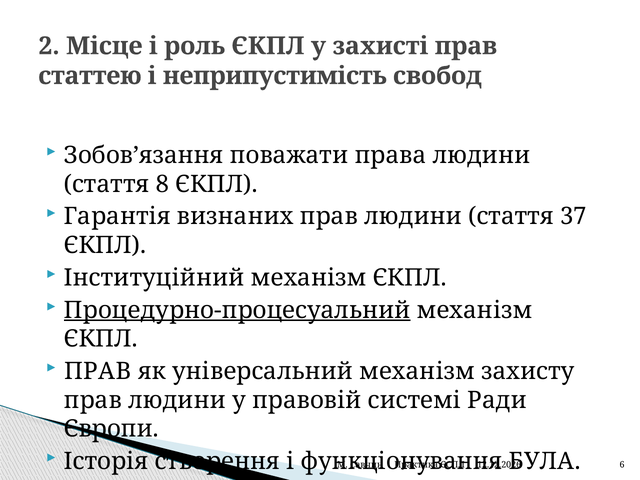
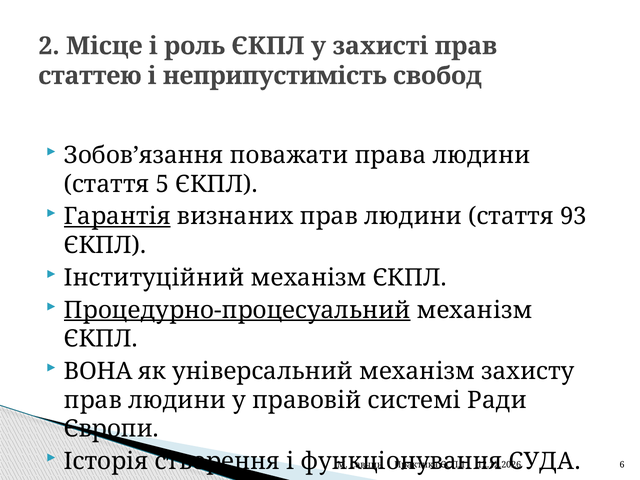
8: 8 -> 5
Гарантія underline: none -> present
37: 37 -> 93
ПРАВ at (98, 371): ПРАВ -> ВОНА
БУЛА: БУЛА -> СУДА
